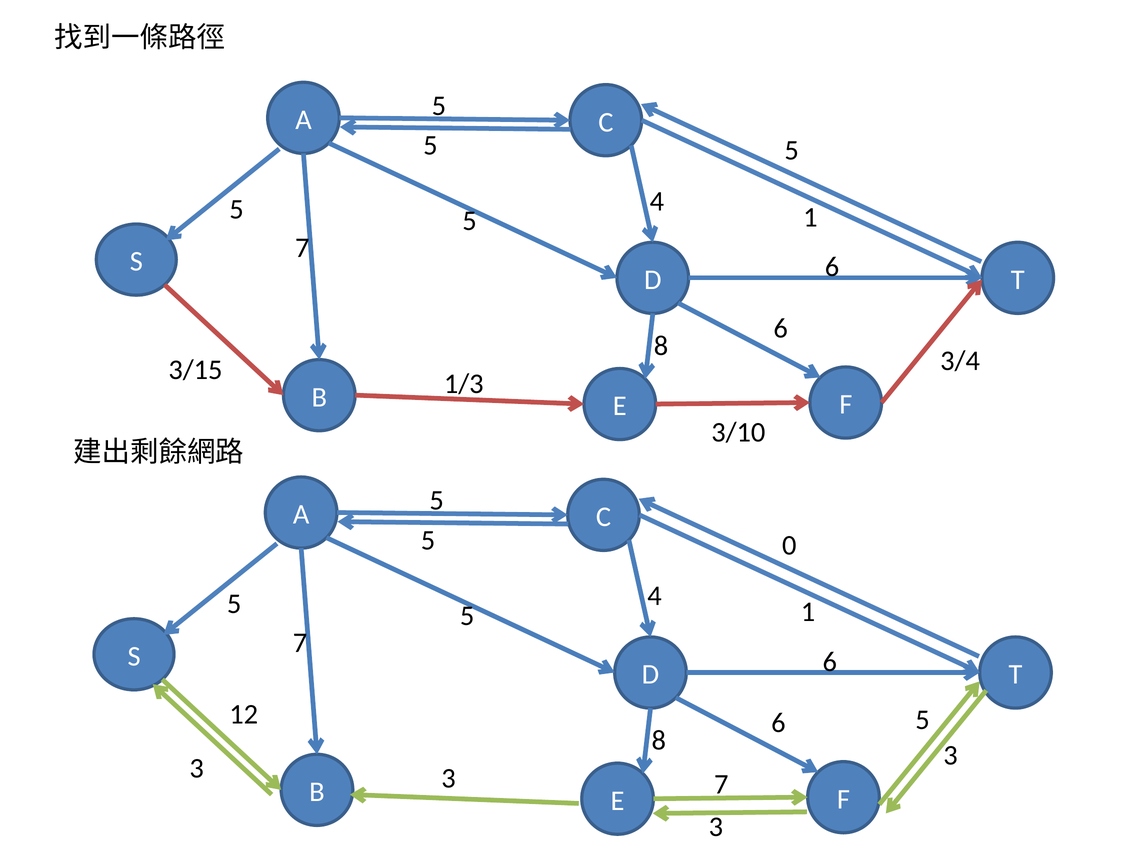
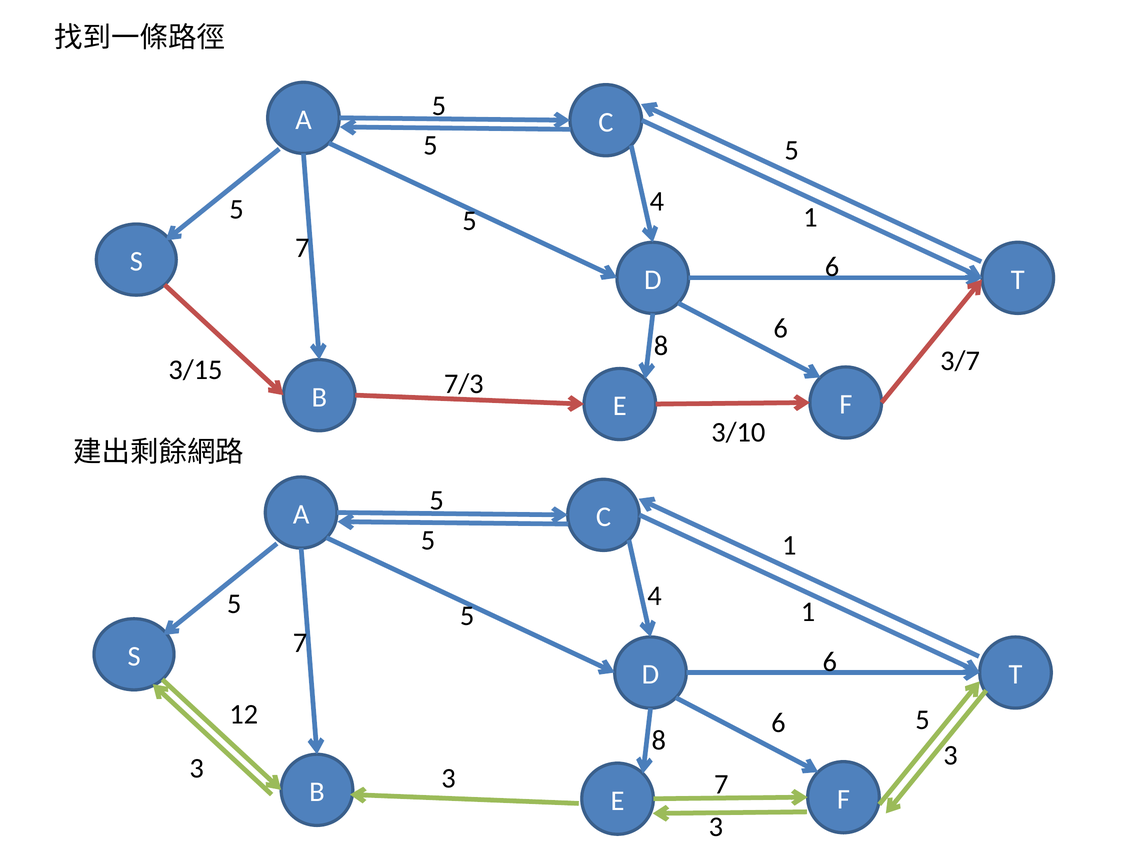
3/4: 3/4 -> 3/7
1/3: 1/3 -> 7/3
5 0: 0 -> 1
